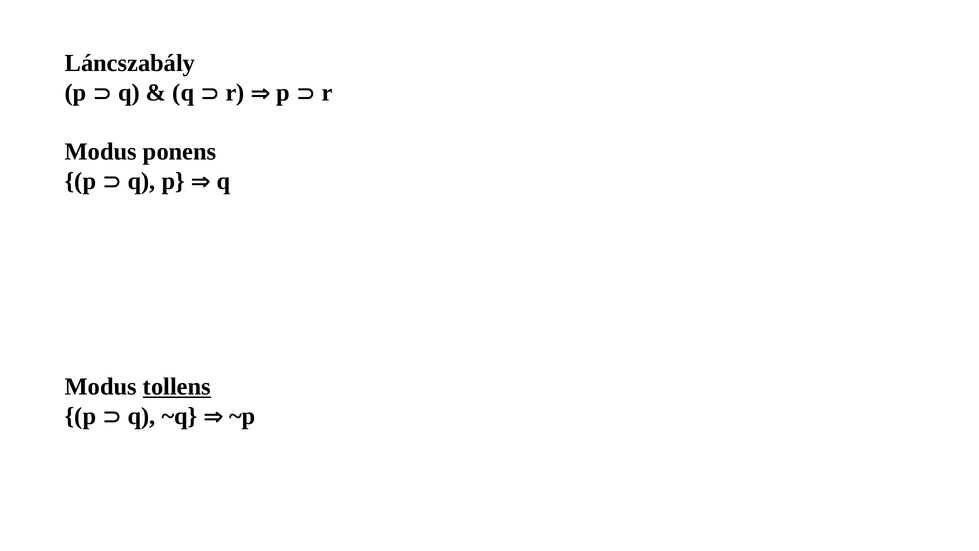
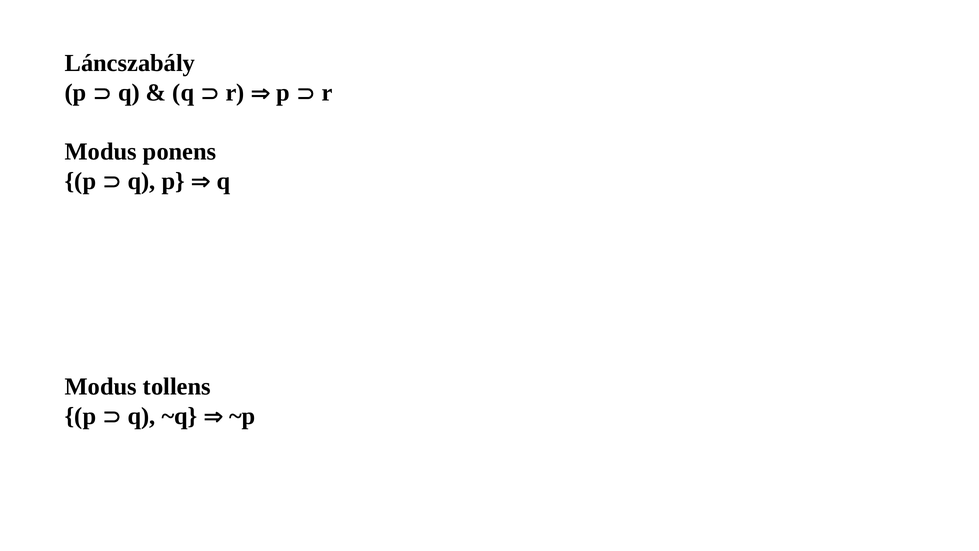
tollens underline: present -> none
